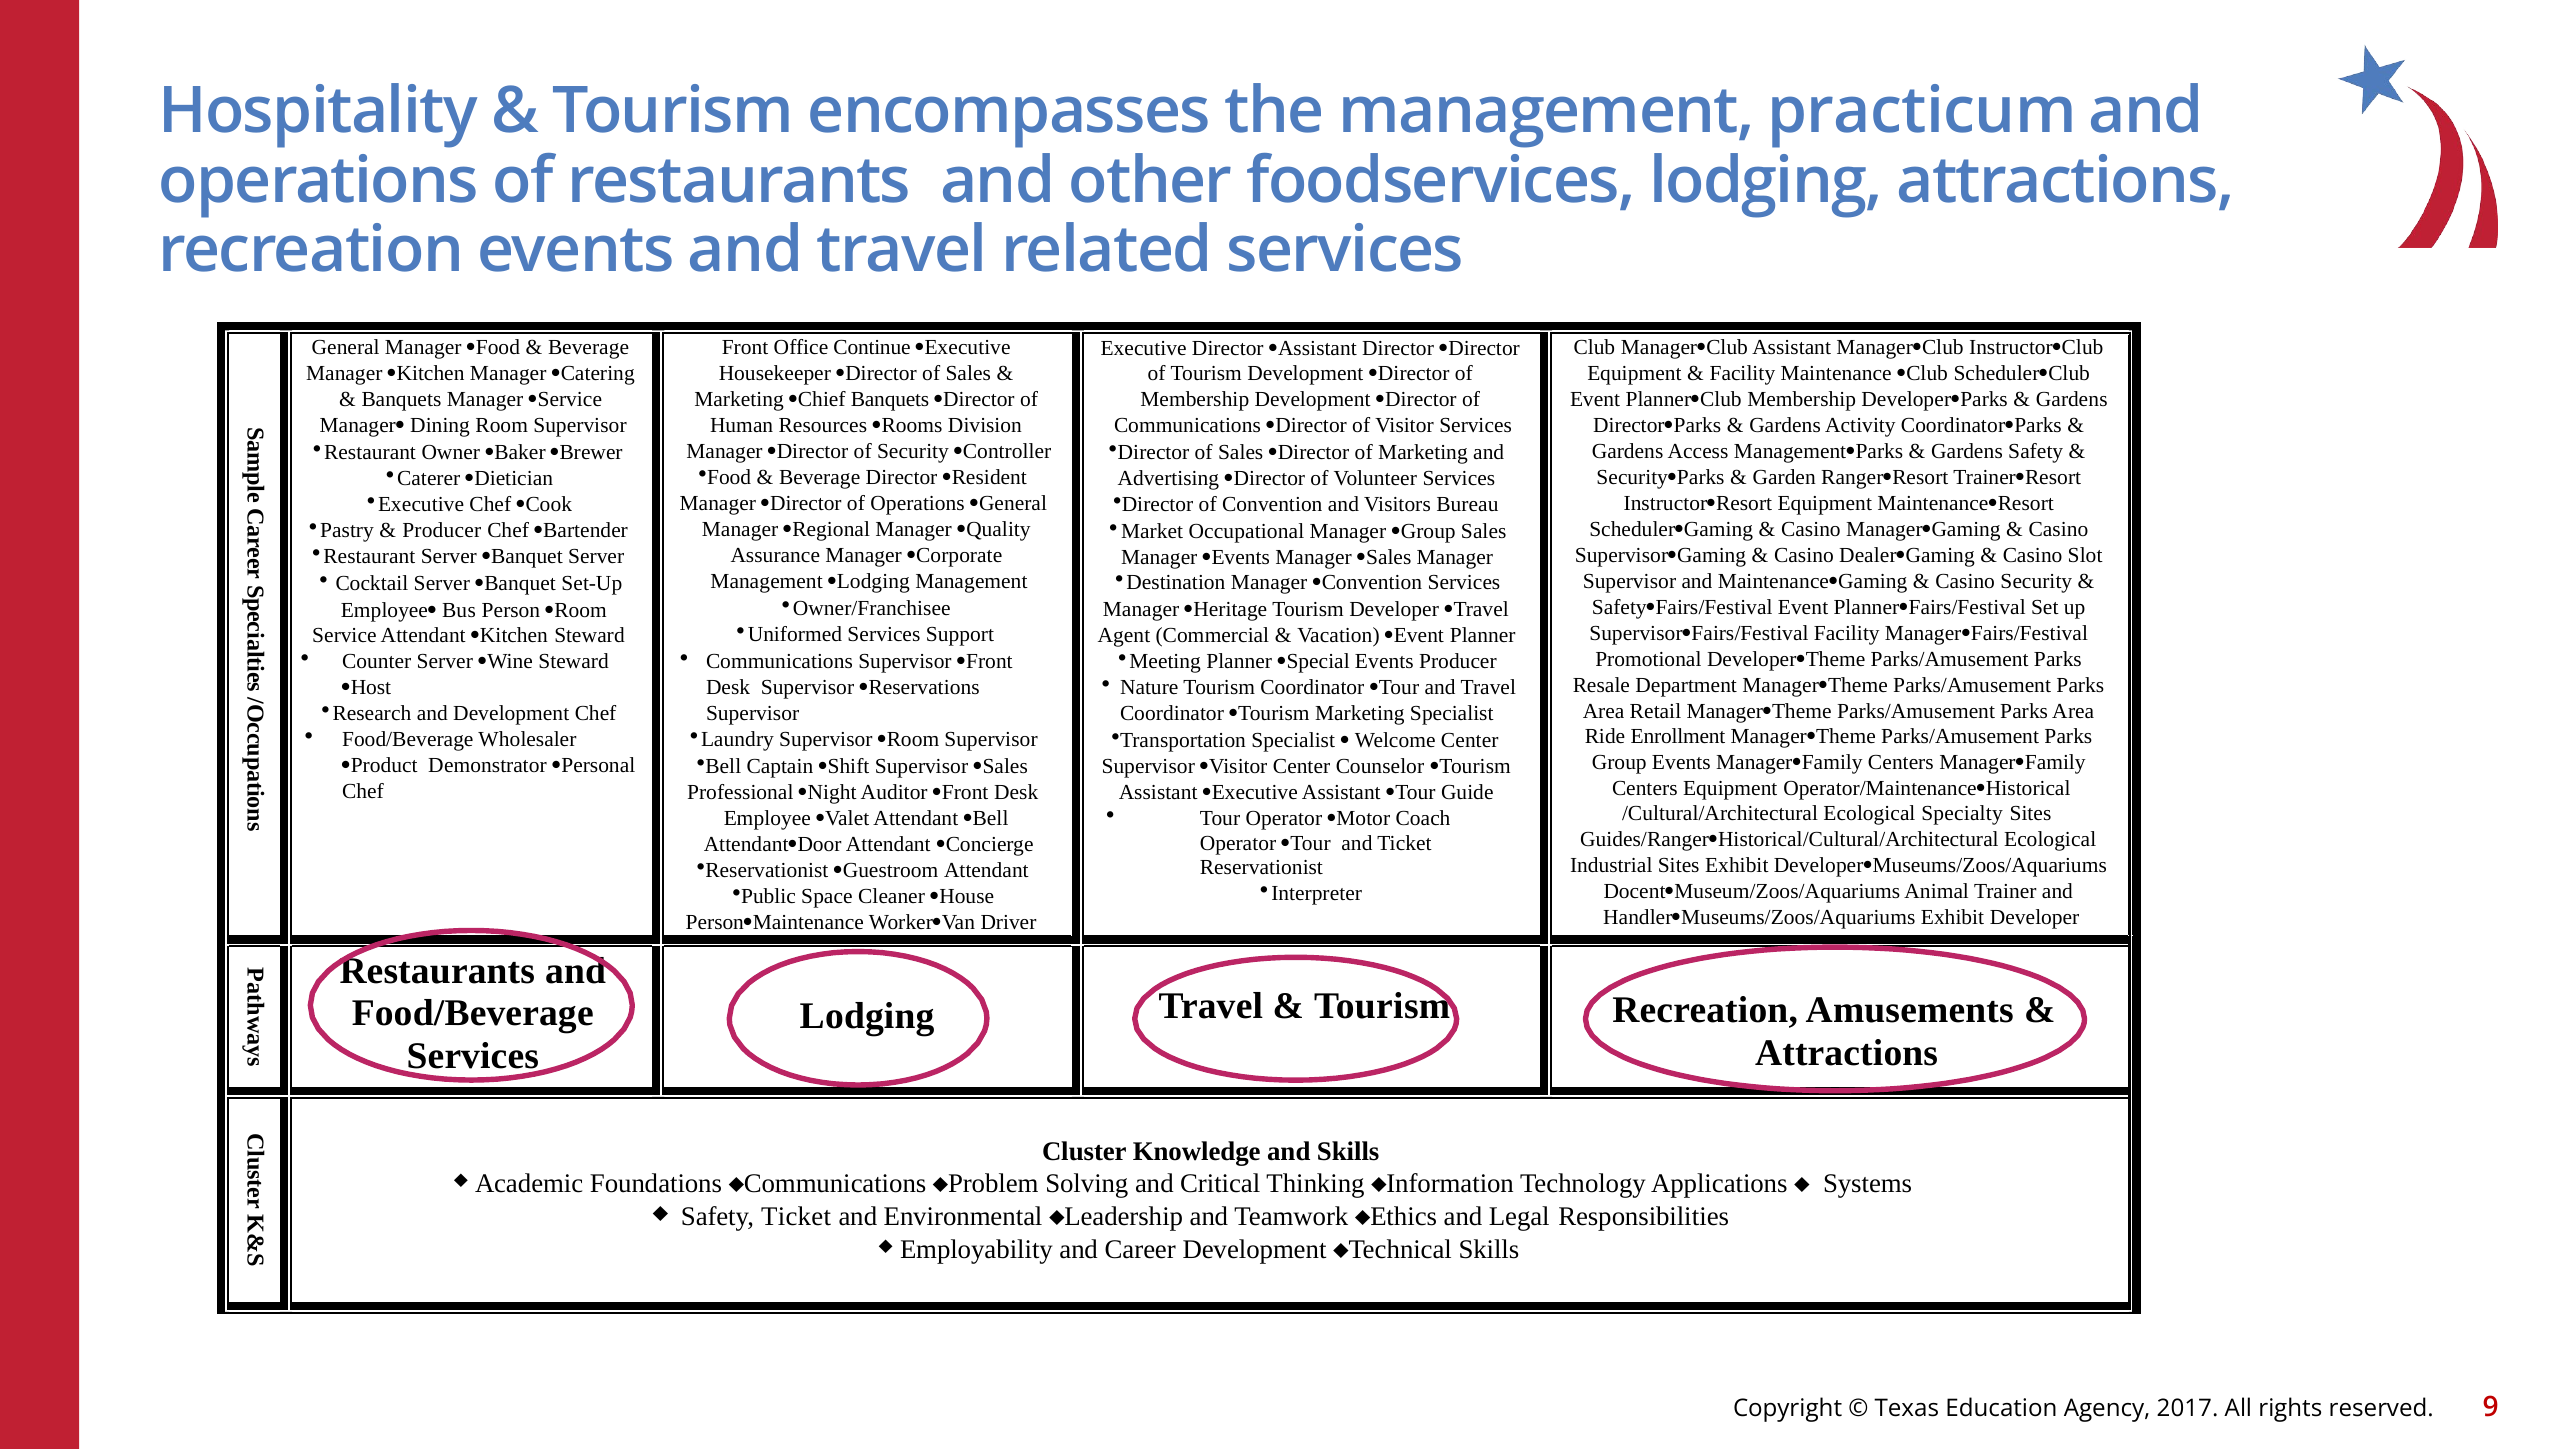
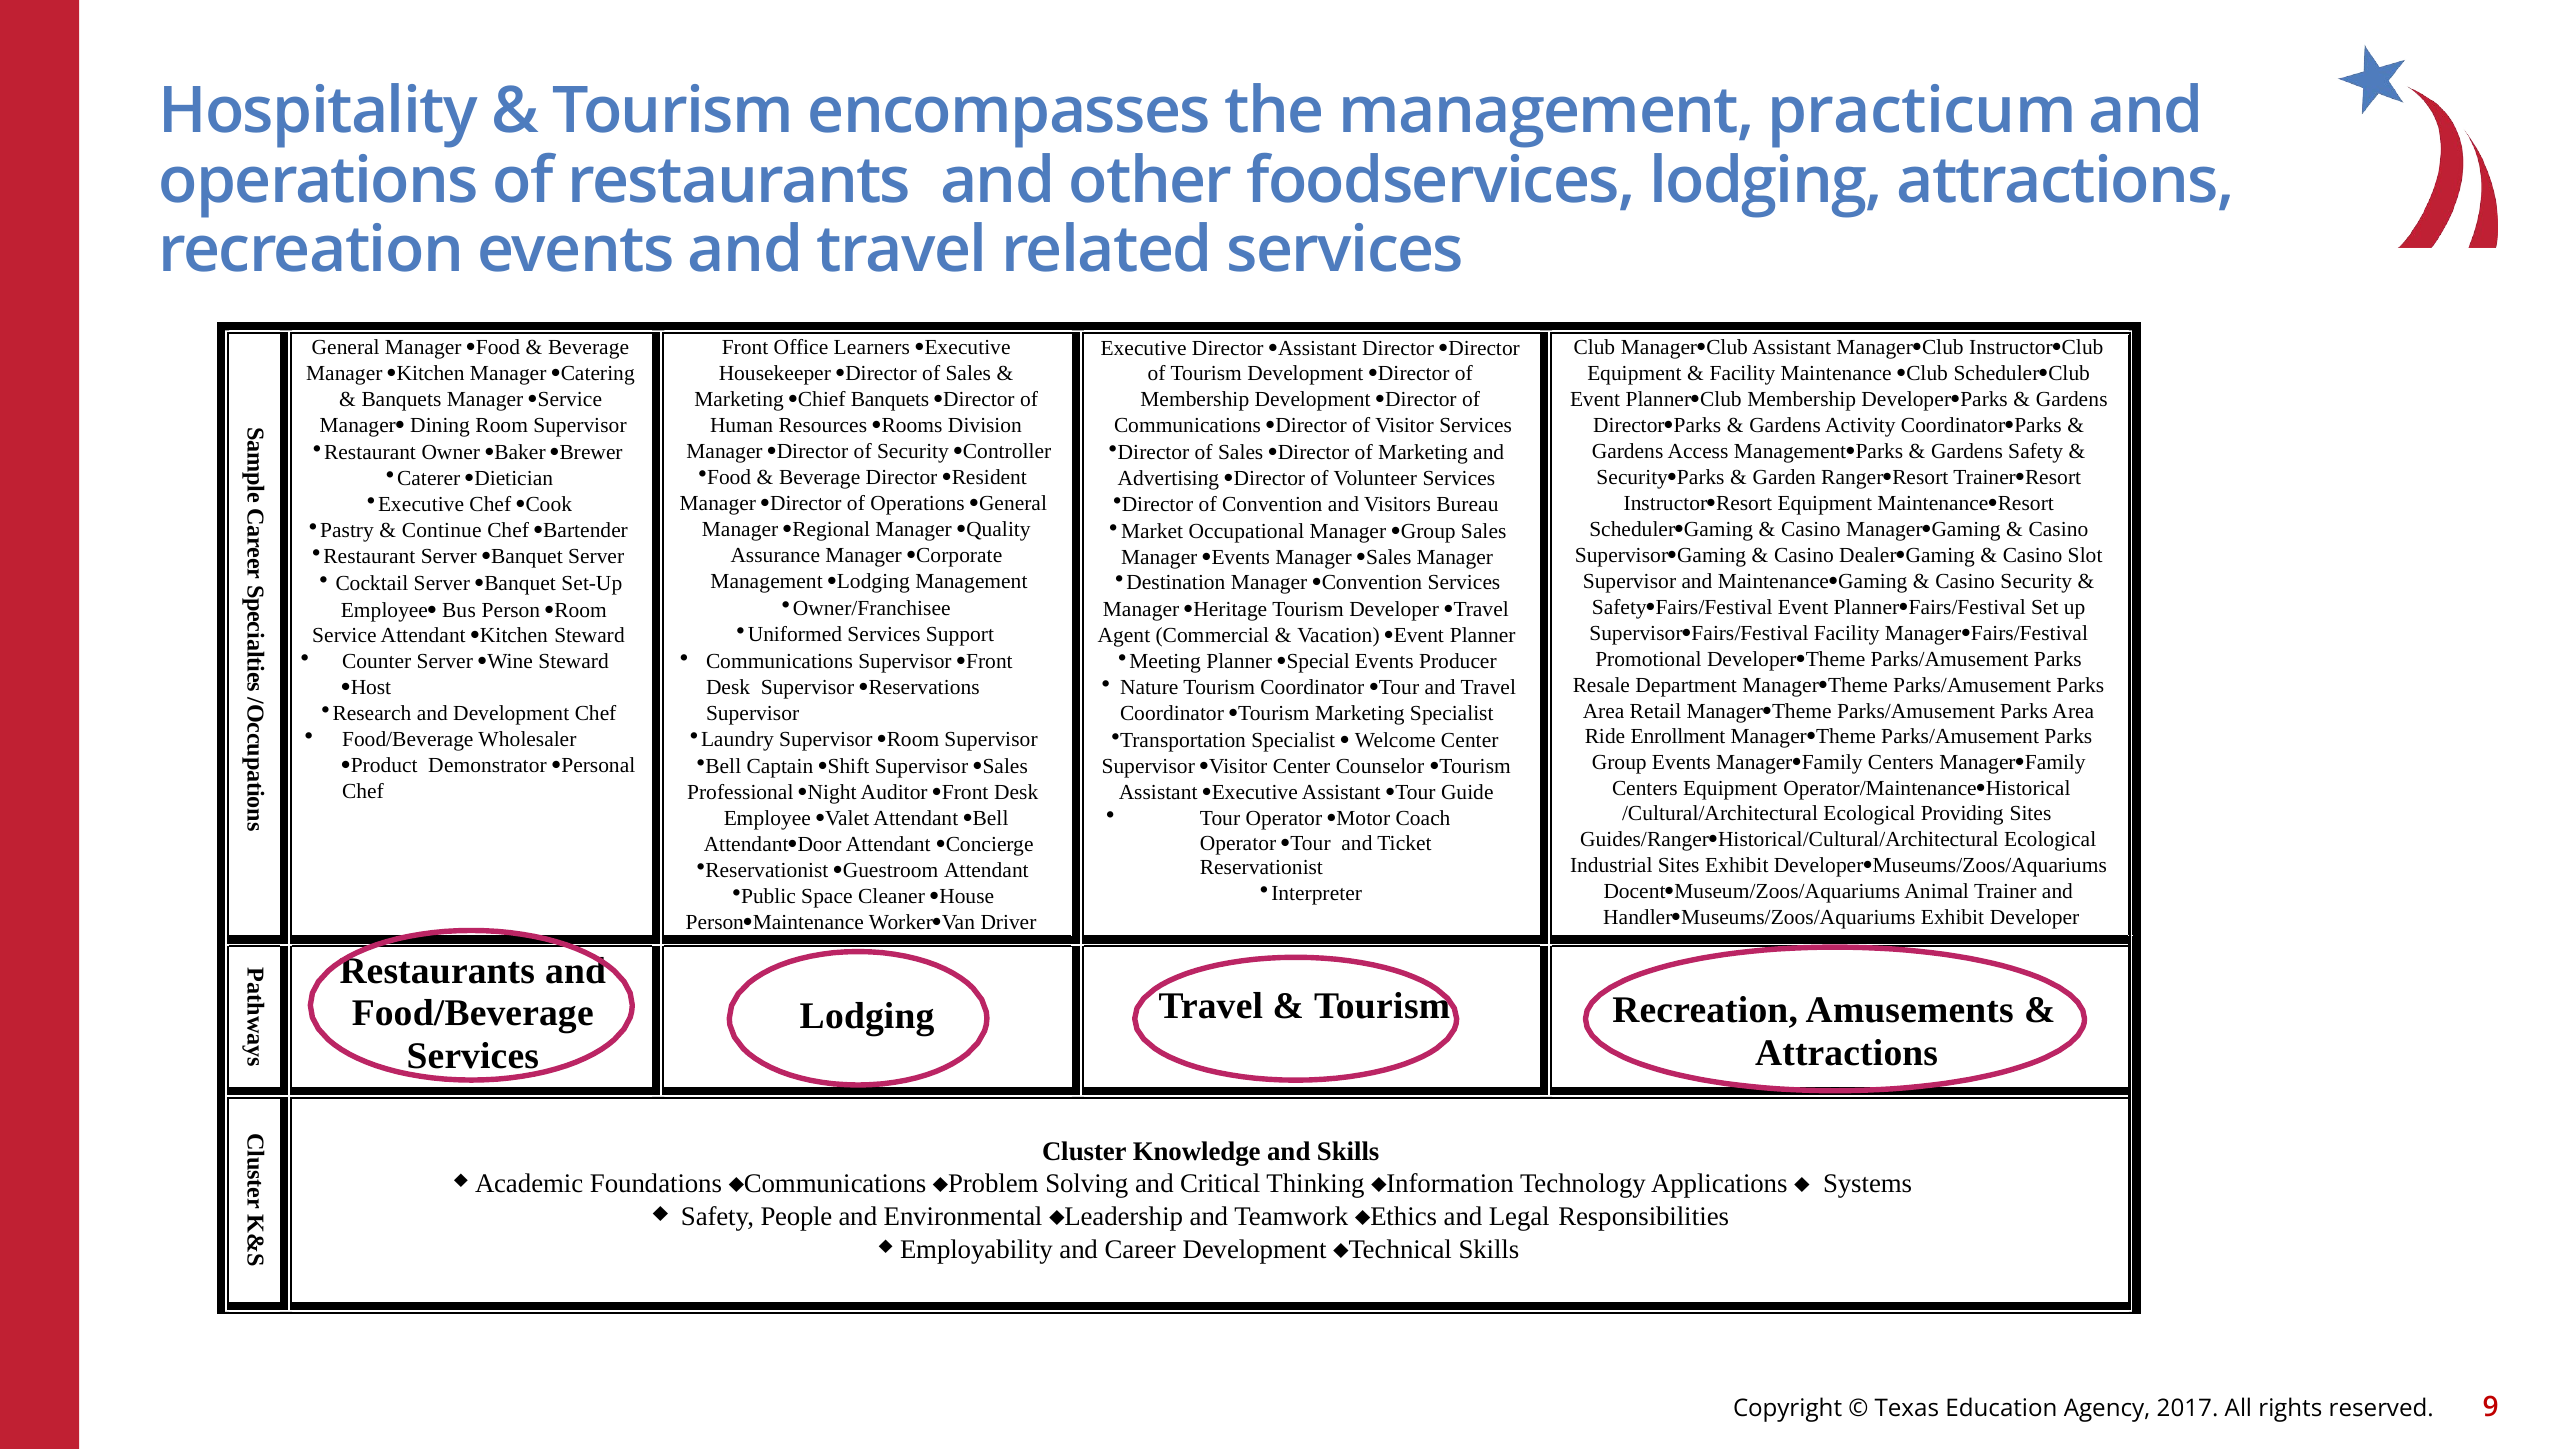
Continue: Continue -> Learners
Producer at (442, 530): Producer -> Continue
Specialty: Specialty -> Providing
Safety Ticket: Ticket -> People
